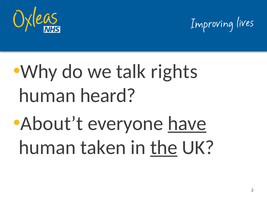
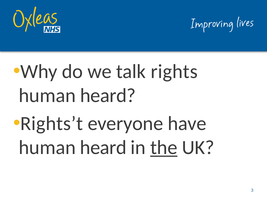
About’t: About’t -> Rights’t
have underline: present -> none
taken at (103, 148): taken -> heard
